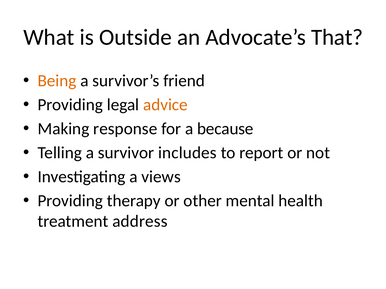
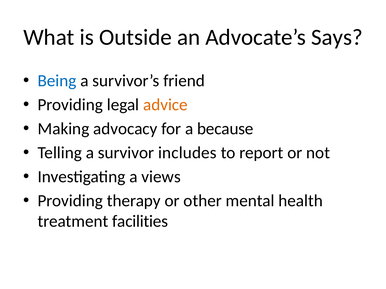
That: That -> Says
Being colour: orange -> blue
response: response -> advocacy
address: address -> facilities
